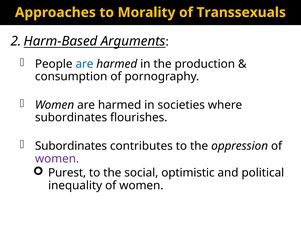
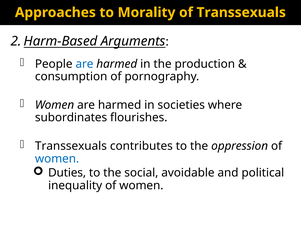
Subordinates at (71, 146): Subordinates -> Transsexuals
women at (57, 158) colour: purple -> blue
Purest: Purest -> Duties
optimistic: optimistic -> avoidable
